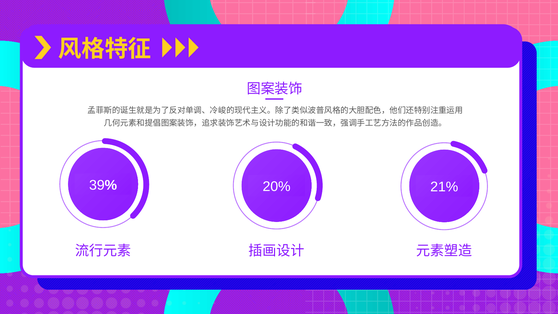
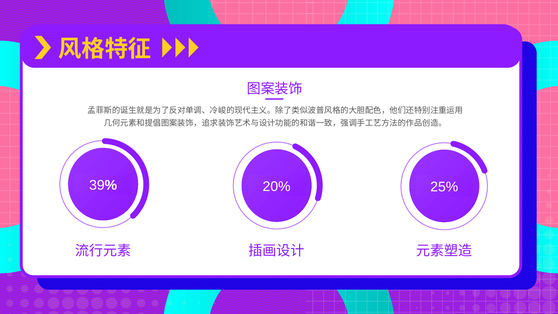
21%: 21% -> 25%
